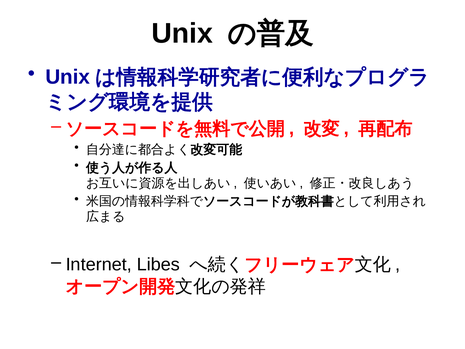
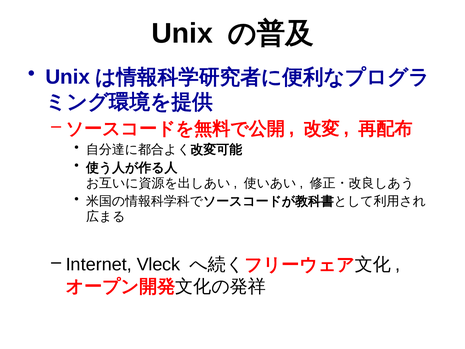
Libes: Libes -> Vleck
